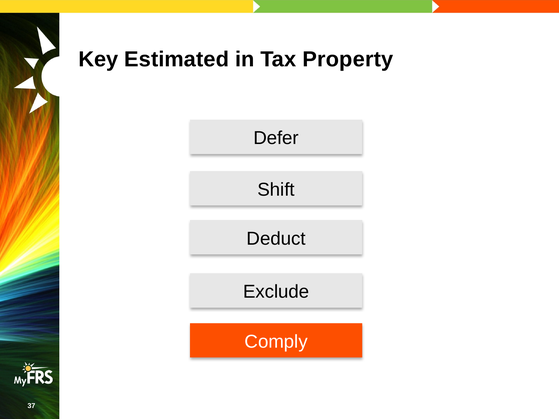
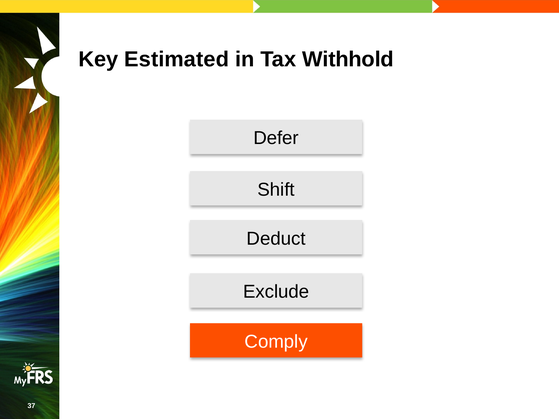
Property: Property -> Withhold
